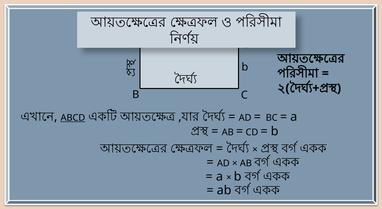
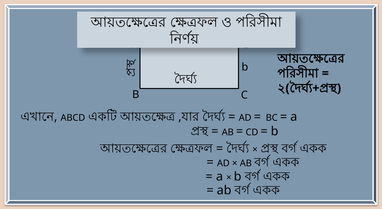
ABCD underline: present -> none
